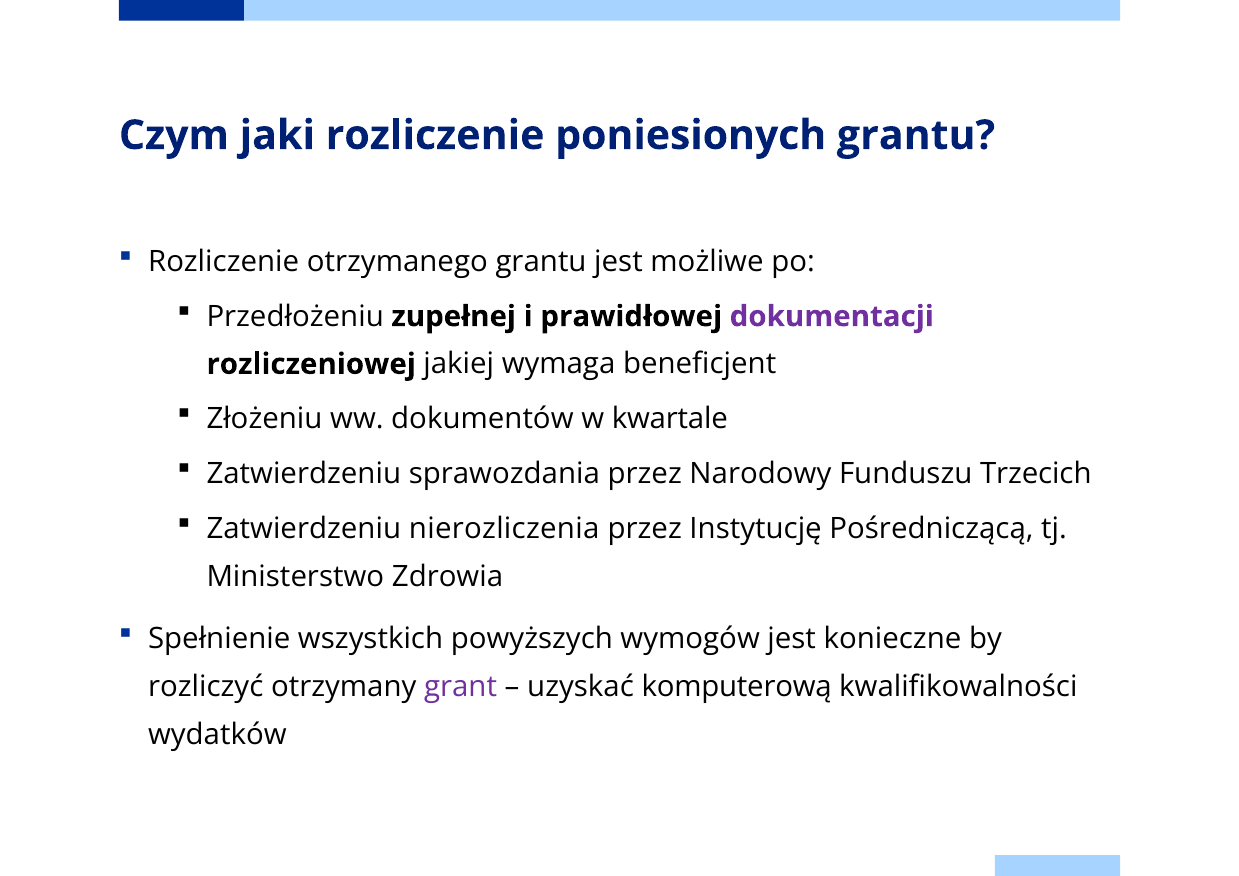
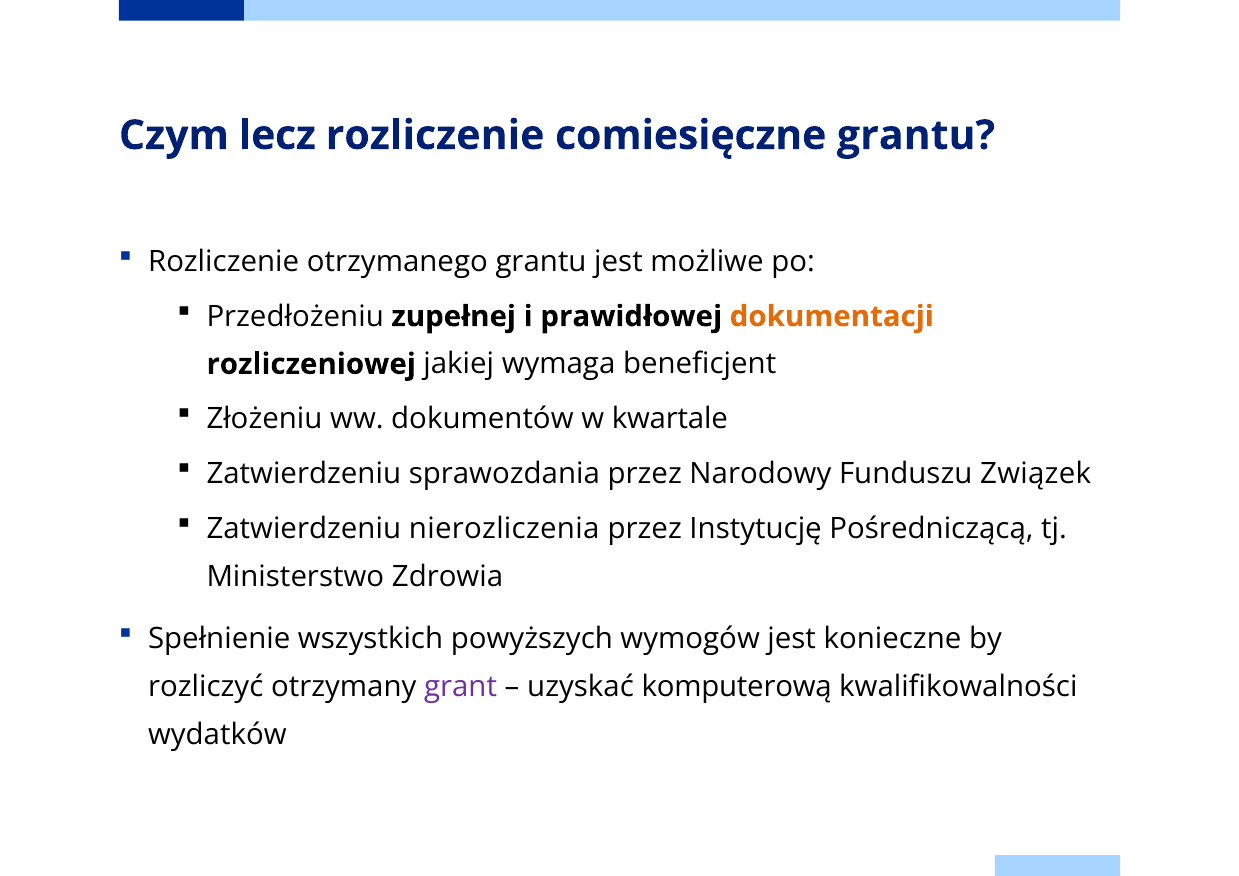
jaki: jaki -> lecz
poniesionych: poniesionych -> comiesięczne
dokumentacji colour: purple -> orange
Trzecich: Trzecich -> Związek
